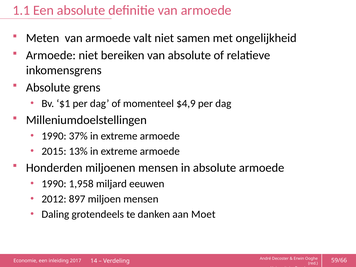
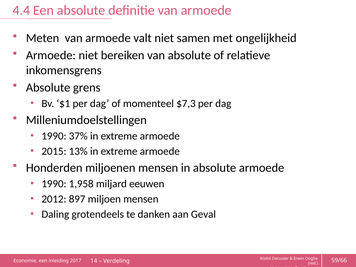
1.1: 1.1 -> 4.4
$4,9: $4,9 -> $7,3
Moet: Moet -> Geval
